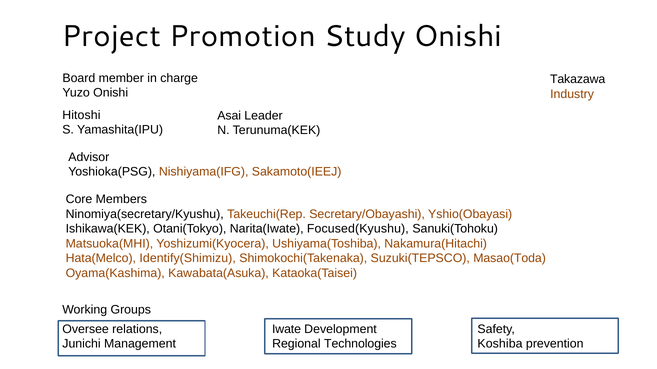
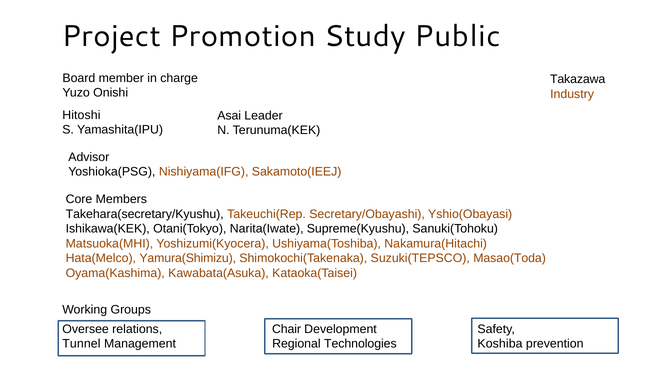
Study Onishi: Onishi -> Public
Ninomiya(secretary/Kyushu: Ninomiya(secretary/Kyushu -> Takehara(secretary/Kyushu
Focused(Kyushu: Focused(Kyushu -> Supreme(Kyushu
Identify(Shimizu: Identify(Shimizu -> Yamura(Shimizu
Iwate: Iwate -> Chair
Junichi: Junichi -> Tunnel
